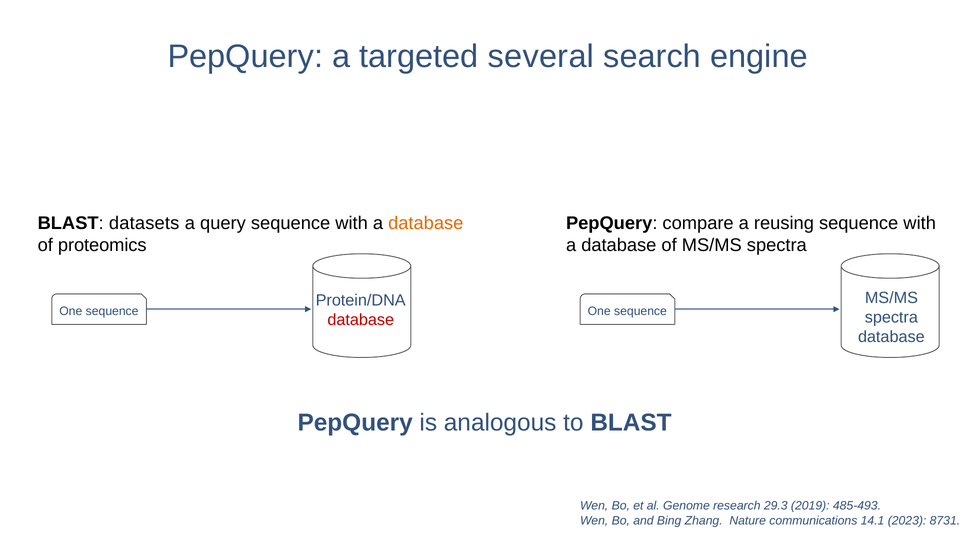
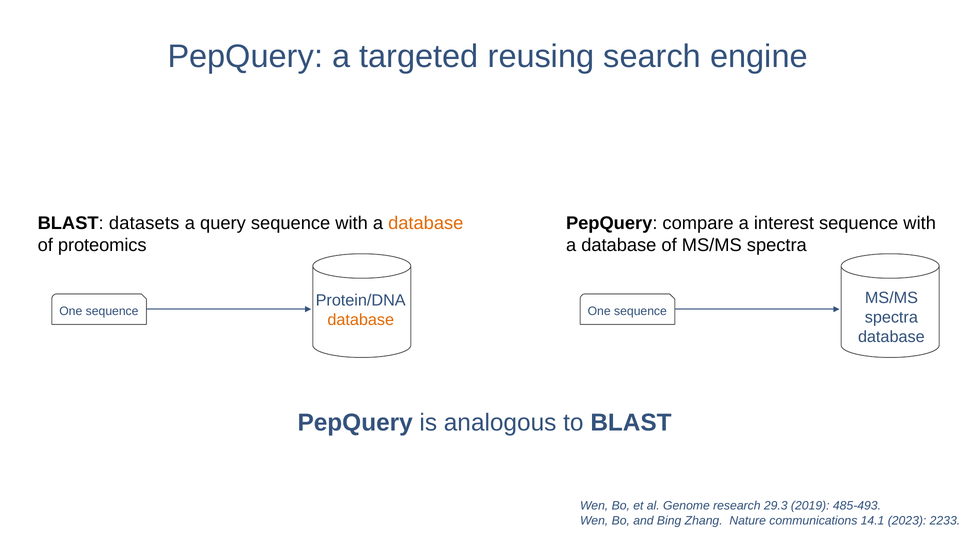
several: several -> reusing
reusing: reusing -> interest
database at (361, 320) colour: red -> orange
8731: 8731 -> 2233
